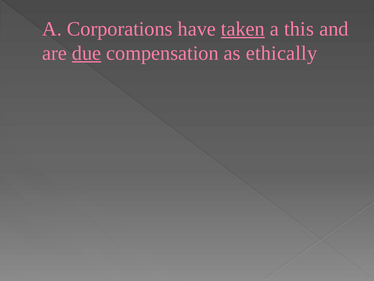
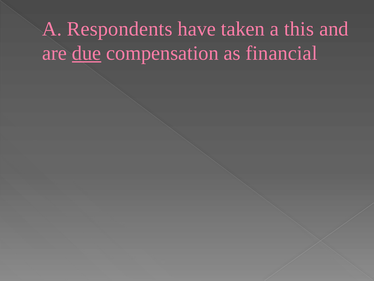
Corporations: Corporations -> Respondents
taken underline: present -> none
ethically: ethically -> financial
